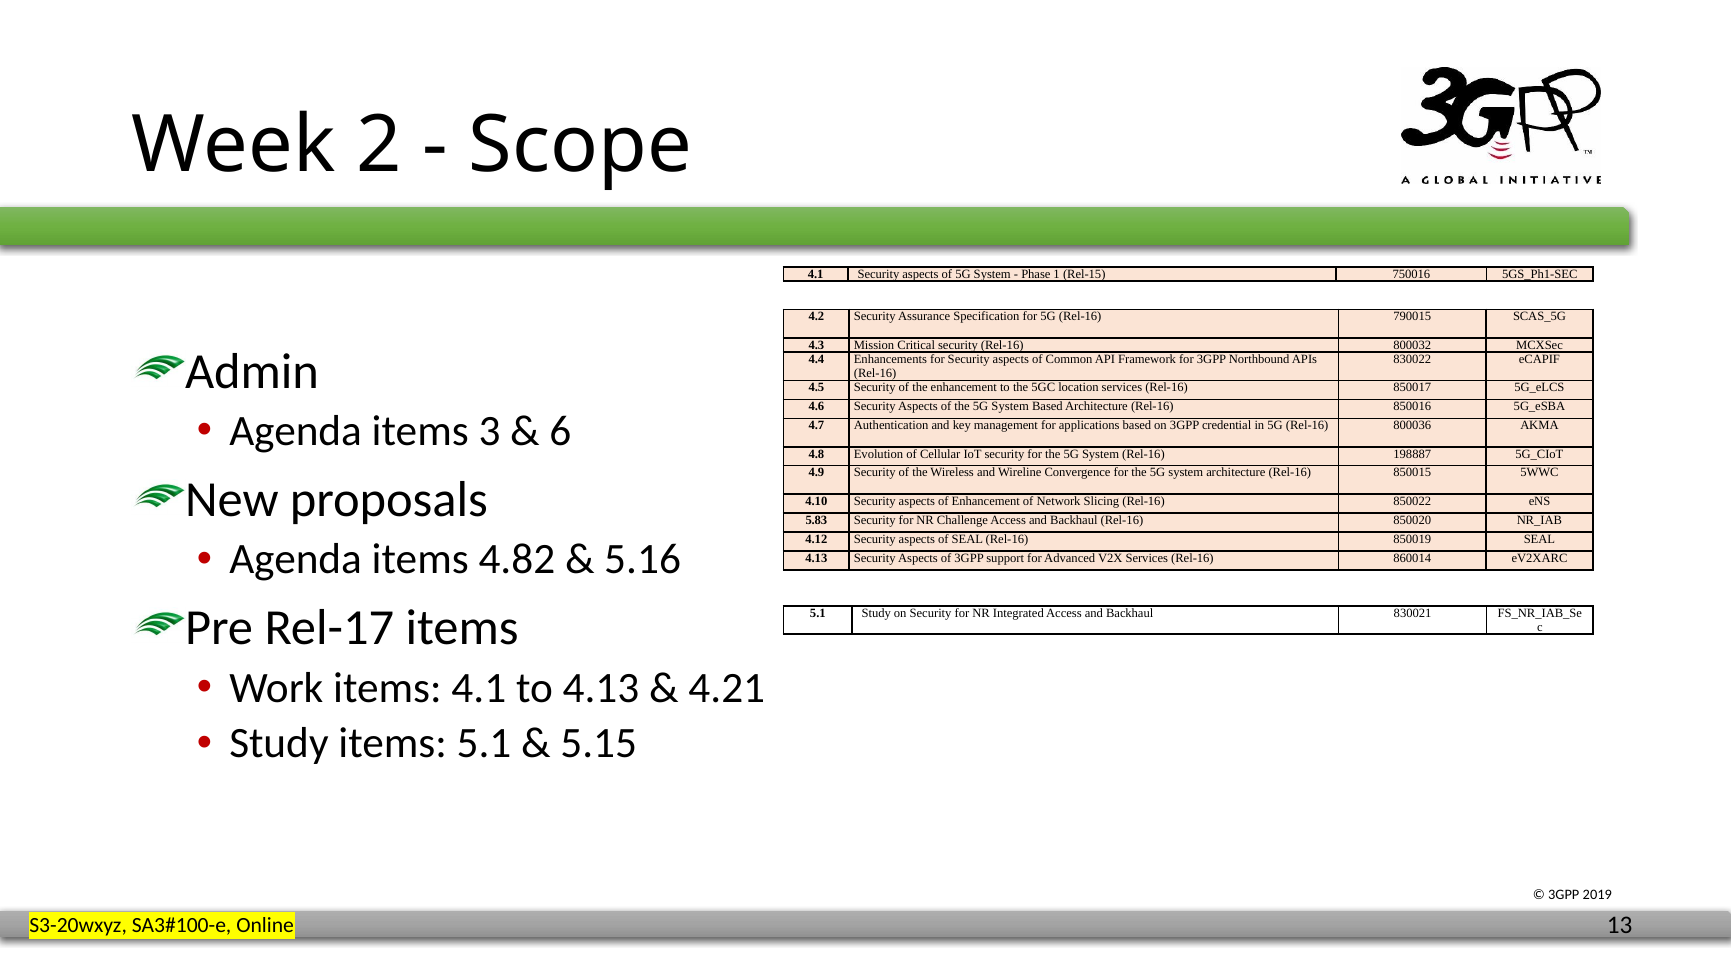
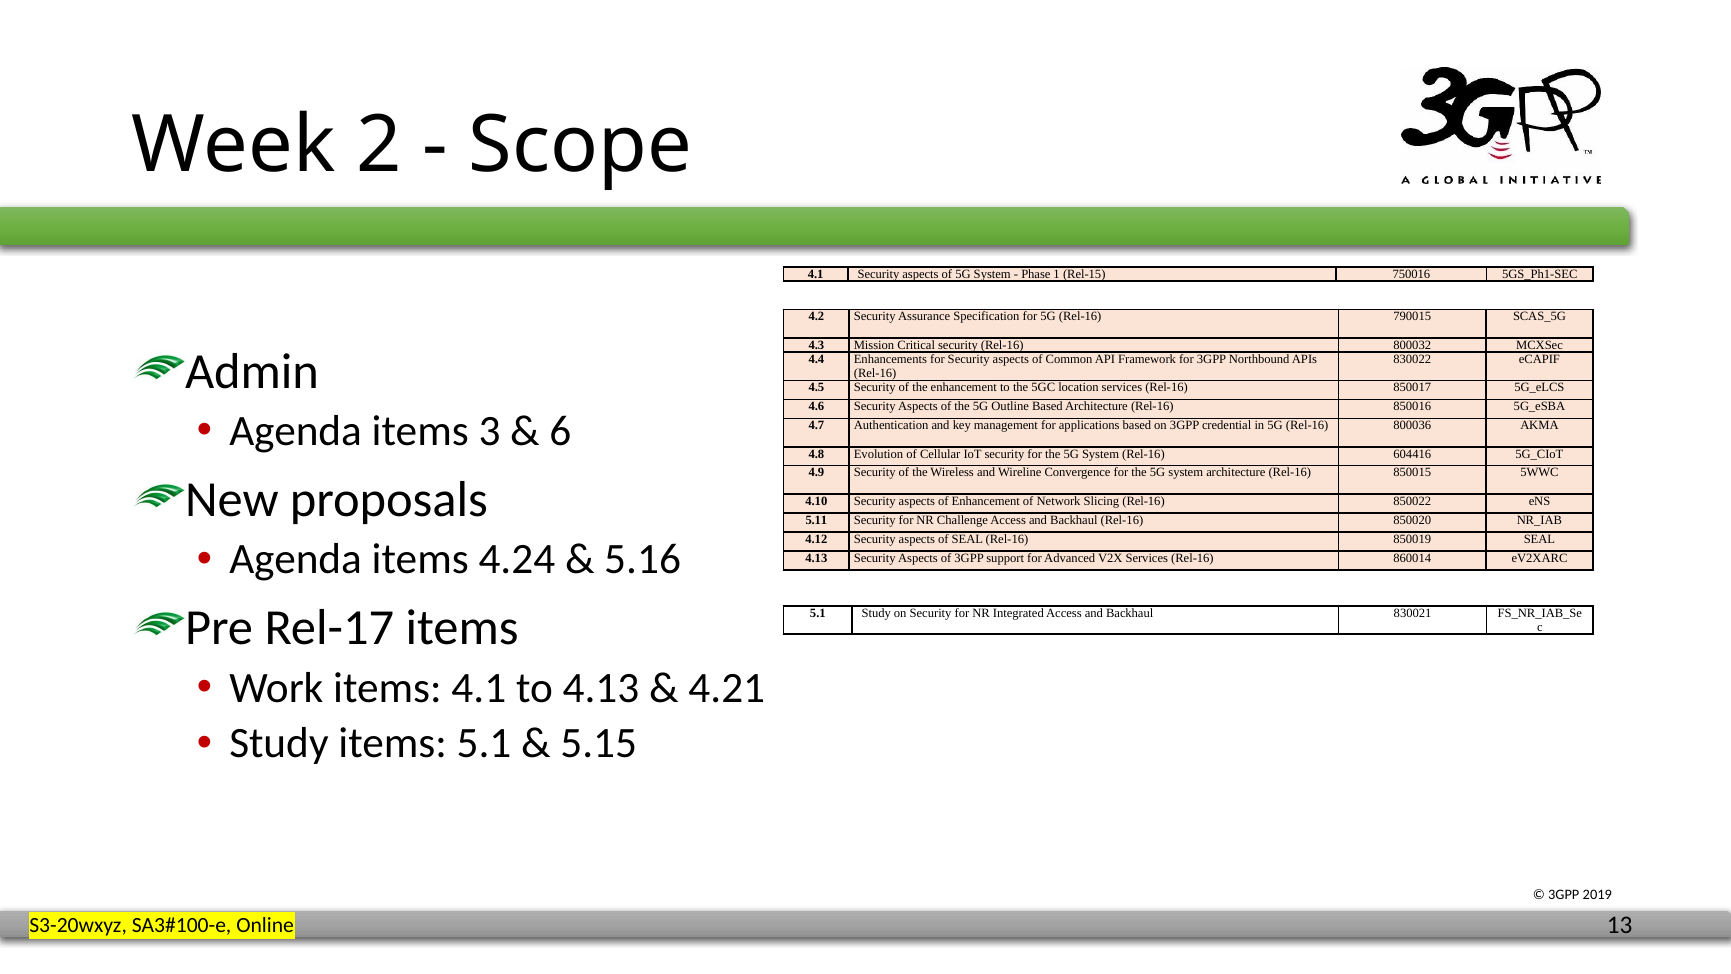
of the 5G System: System -> Outline
198887: 198887 -> 604416
5.83: 5.83 -> 5.11
4.82: 4.82 -> 4.24
